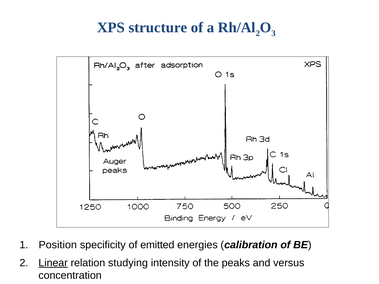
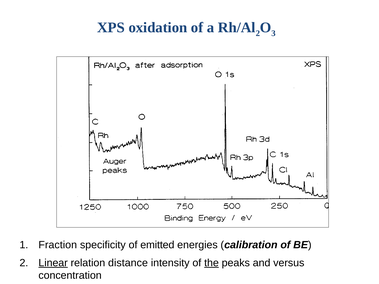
structure: structure -> oxidation
Position: Position -> Fraction
studying: studying -> distance
the underline: none -> present
